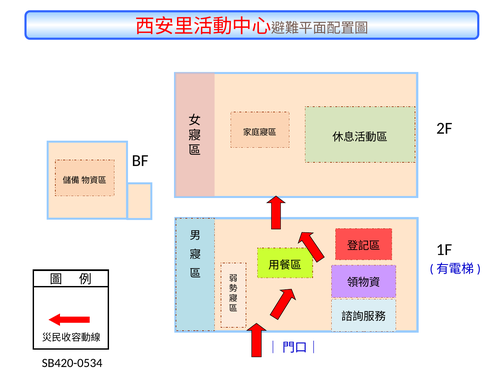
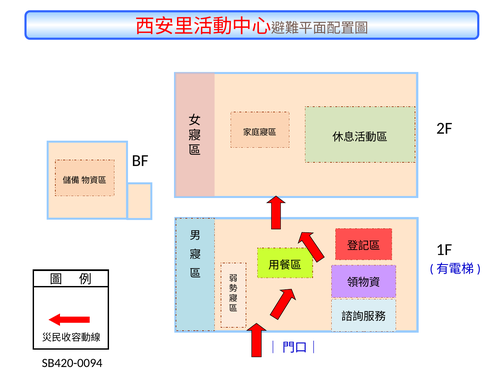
SB420-0534: SB420-0534 -> SB420-0094
